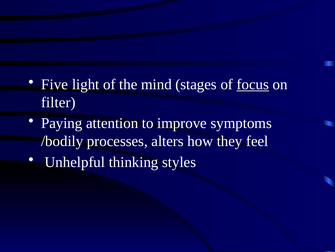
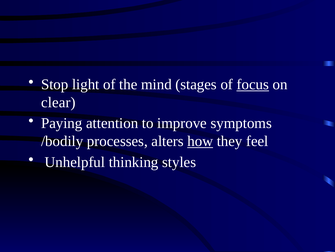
Five: Five -> Stop
filter: filter -> clear
how underline: none -> present
